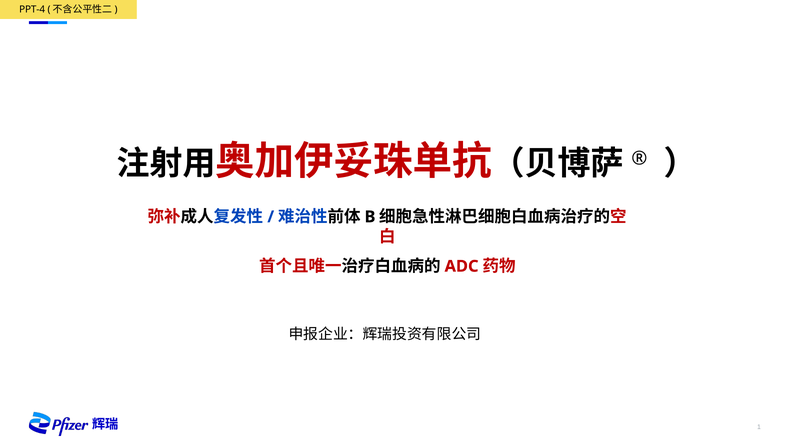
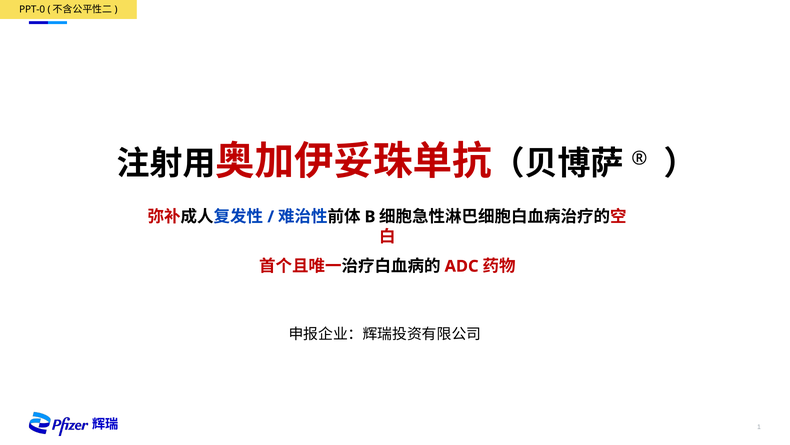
PPT-4: PPT-4 -> PPT-0
